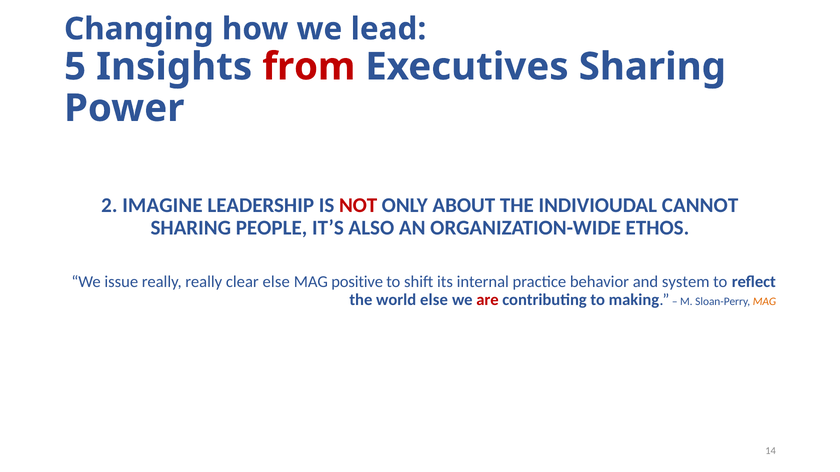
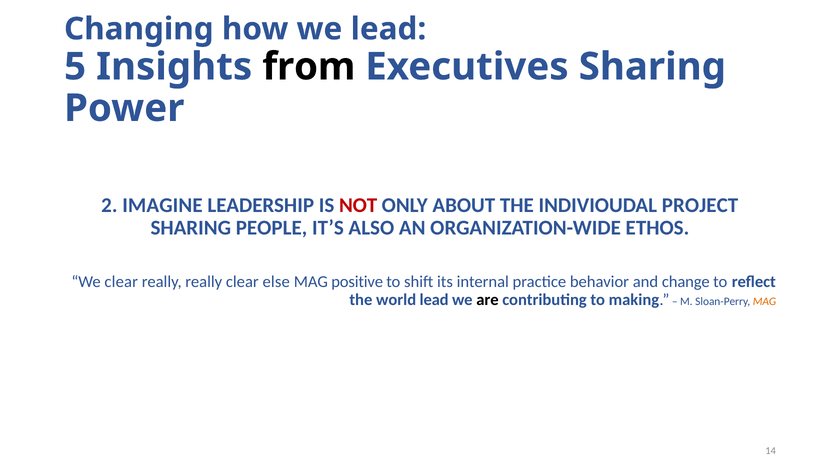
from colour: red -> black
CANNOT: CANNOT -> PROJECT
We issue: issue -> clear
system: system -> change
world else: else -> lead
are colour: red -> black
